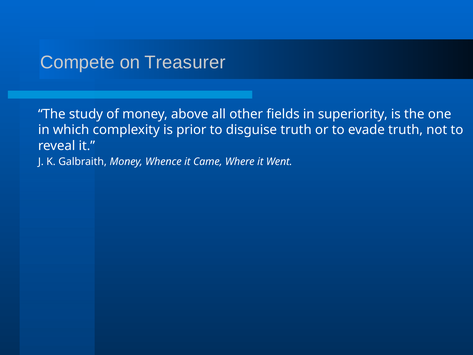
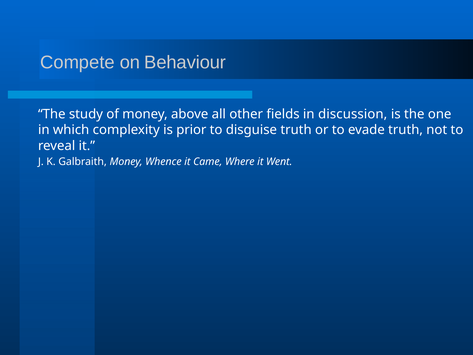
Treasurer: Treasurer -> Behaviour
superiority: superiority -> discussion
